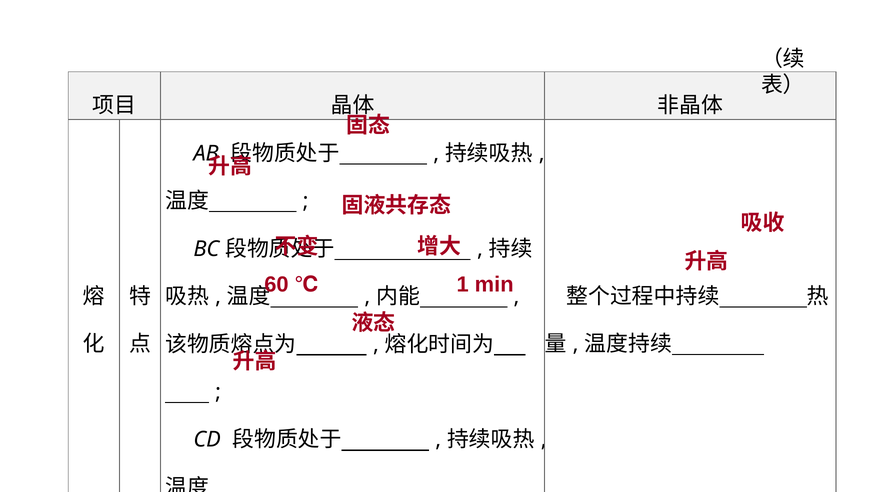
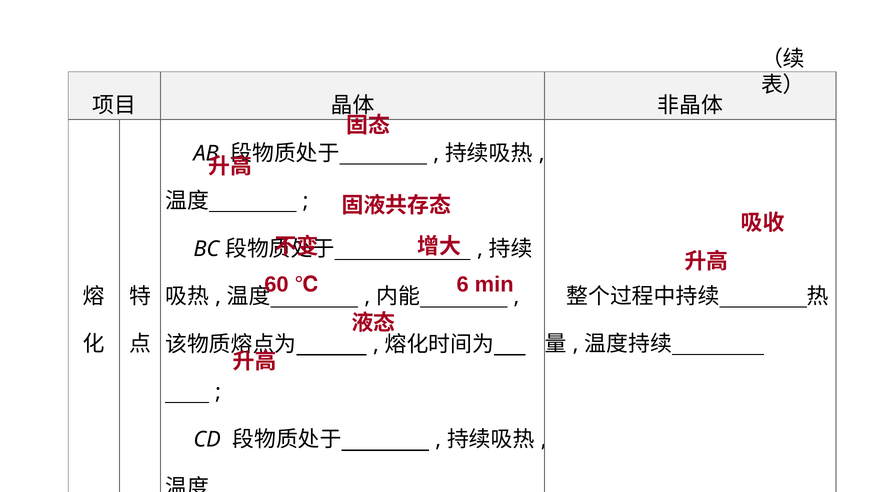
1: 1 -> 6
